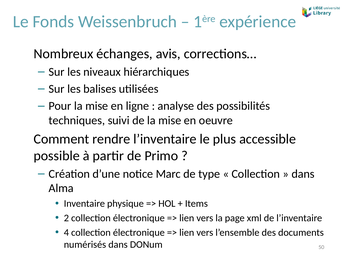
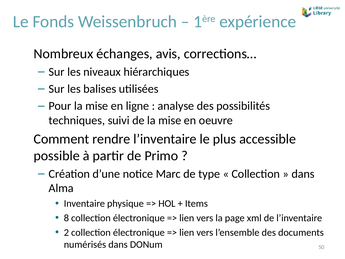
2: 2 -> 8
4: 4 -> 2
